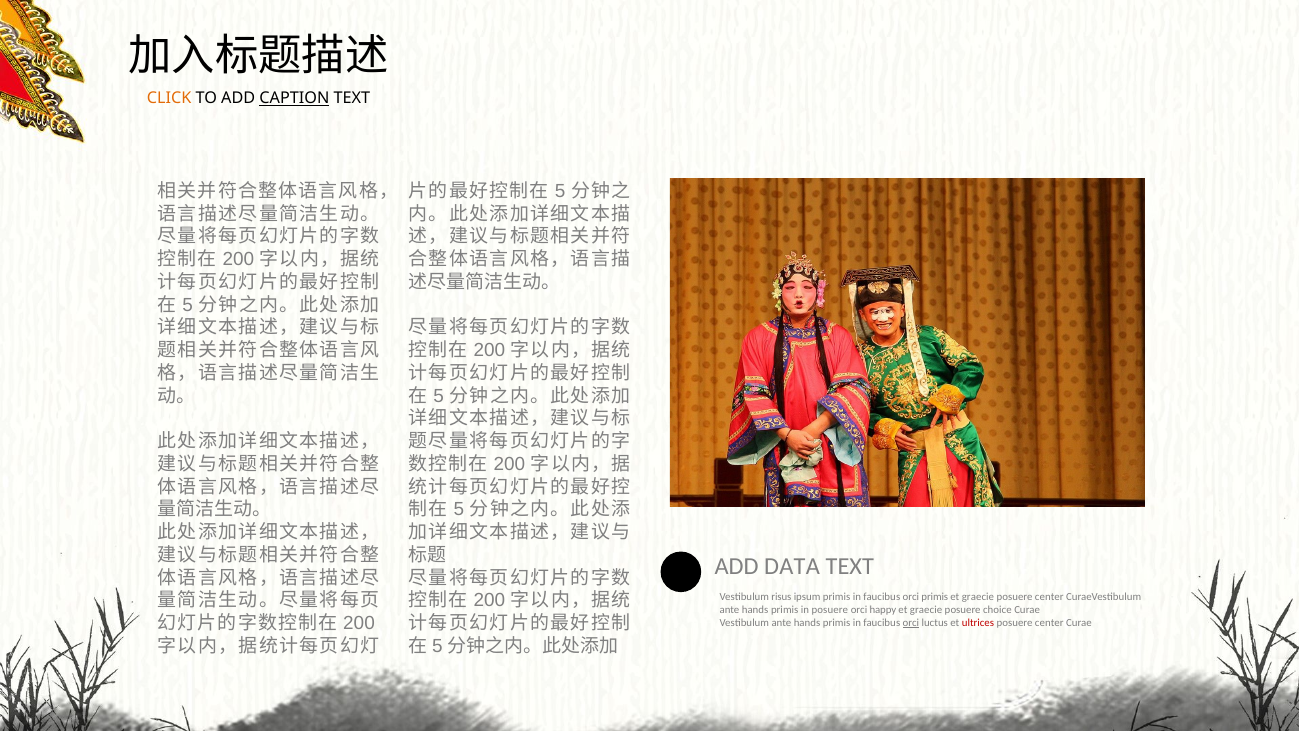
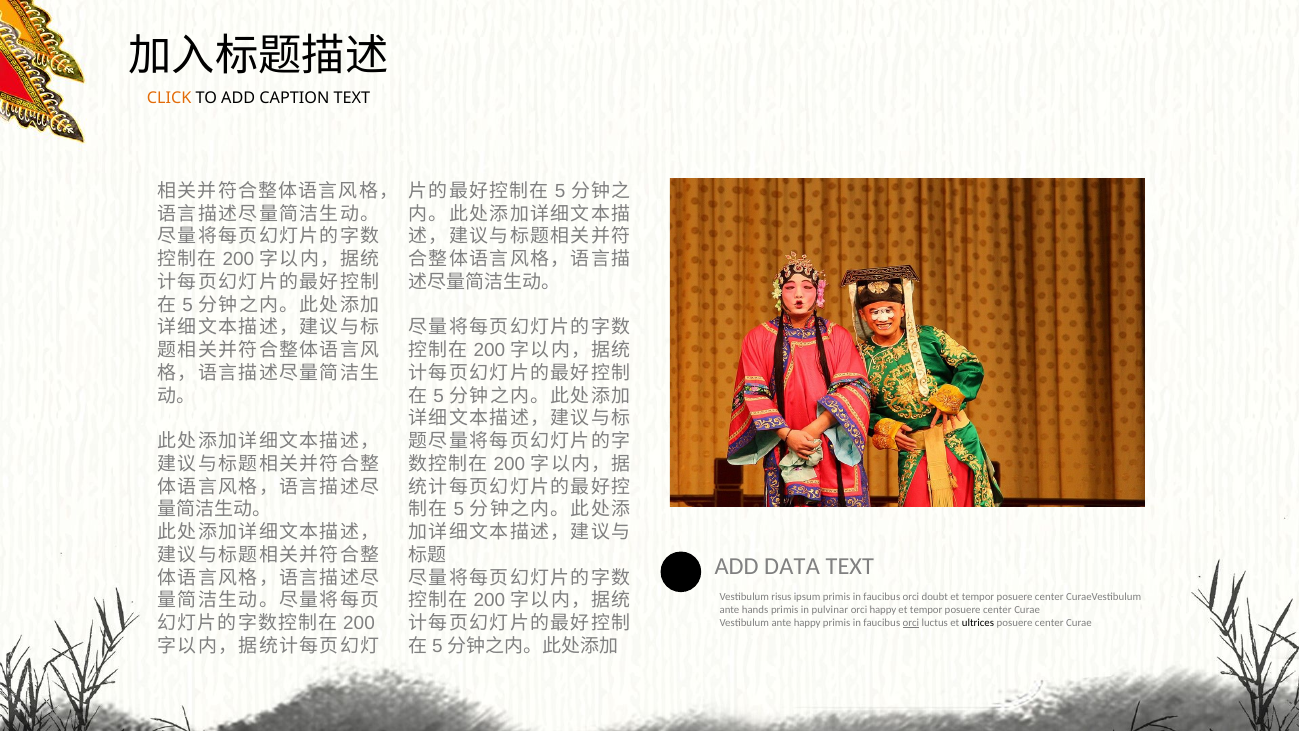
CAPTION underline: present -> none
orci primis: primis -> doubt
graecie at (978, 597): graecie -> tempor
in posuere: posuere -> pulvinar
graecie at (926, 610): graecie -> tempor
choice at (997, 610): choice -> center
Vestibulum ante hands: hands -> happy
ultrices colour: red -> black
